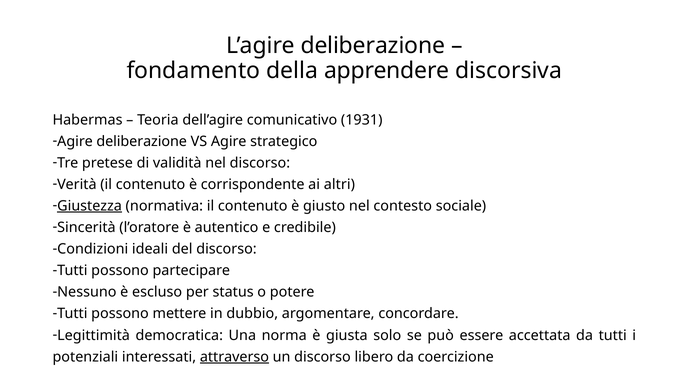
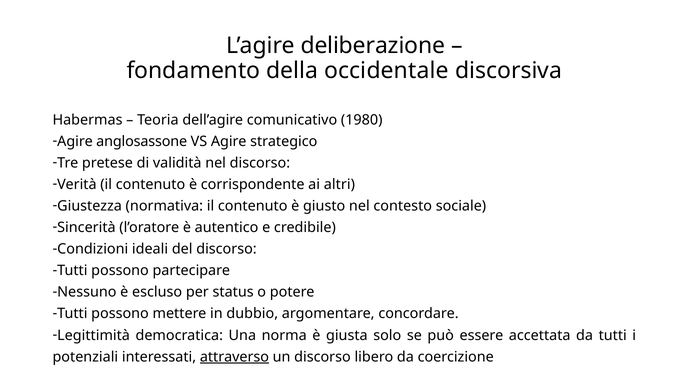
apprendere: apprendere -> occidentale
1931: 1931 -> 1980
Agire deliberazione: deliberazione -> anglosassone
Giustezza underline: present -> none
